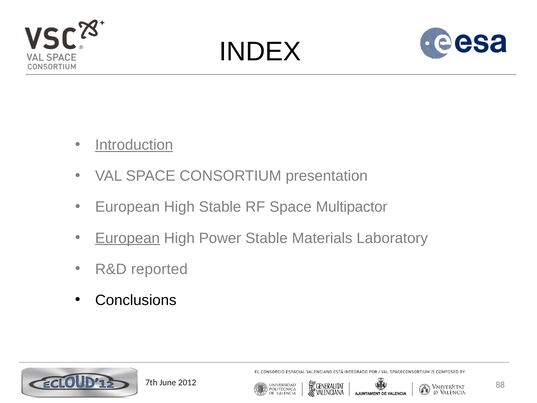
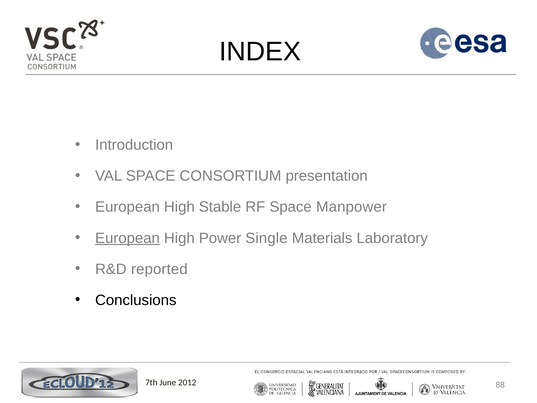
Introduction underline: present -> none
Multipactor: Multipactor -> Manpower
Power Stable: Stable -> Single
